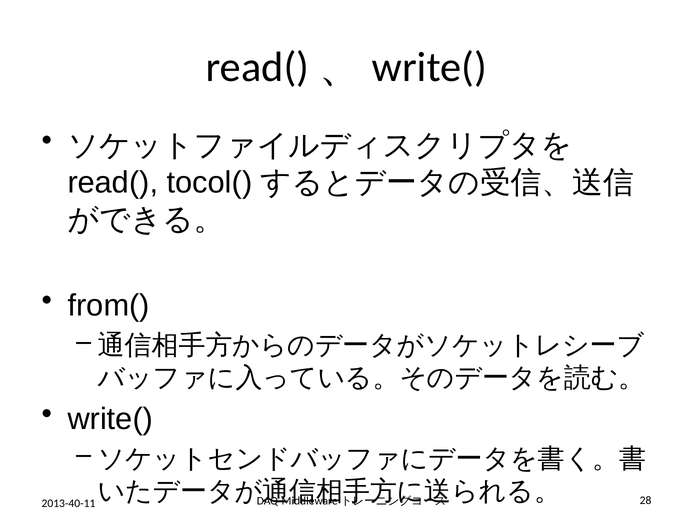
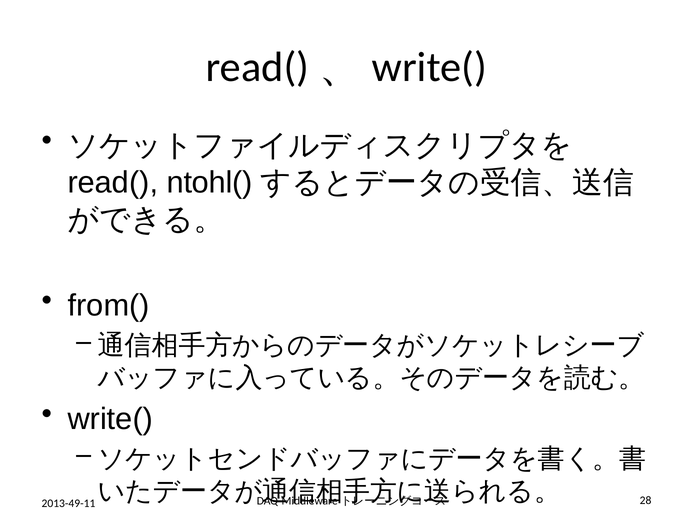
tocol(: tocol( -> ntohl(
2013-40-11: 2013-40-11 -> 2013-49-11
